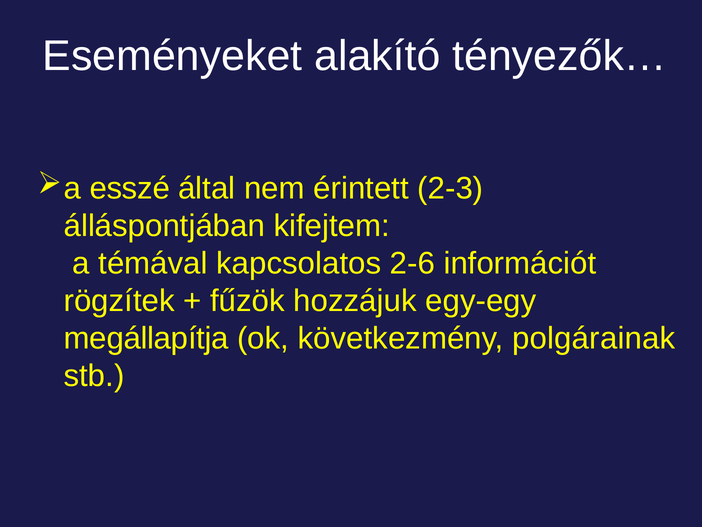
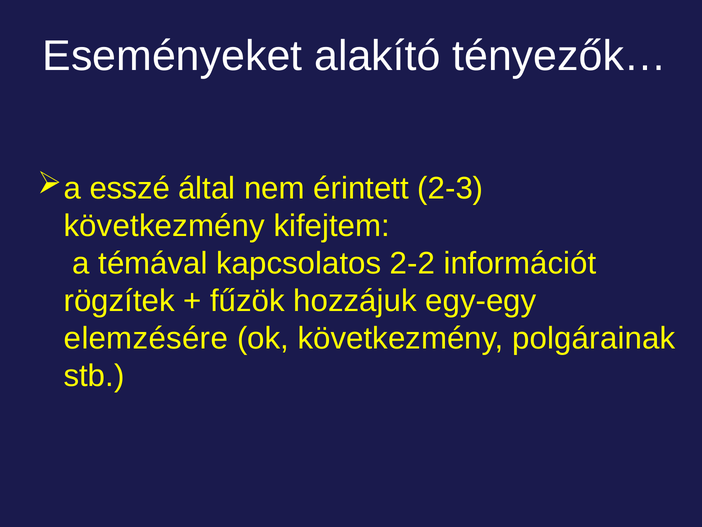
álláspontjában at (164, 226): álláspontjában -> következmény
2-6: 2-6 -> 2-2
megállapítja: megállapítja -> elemzésére
